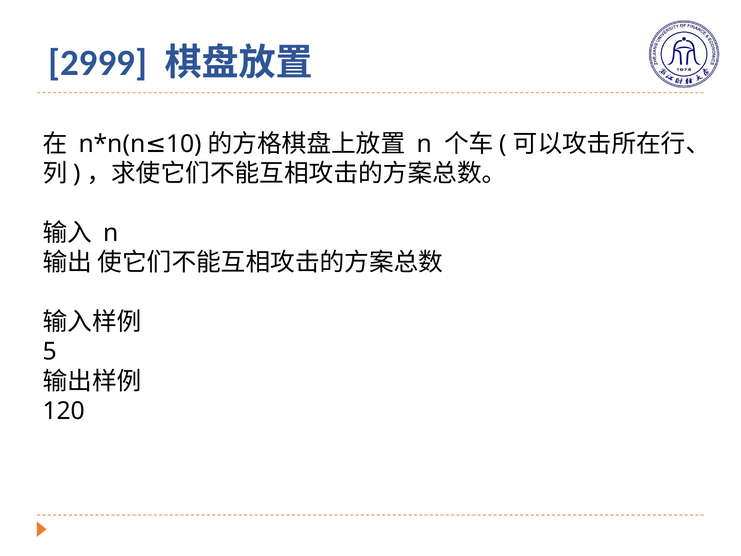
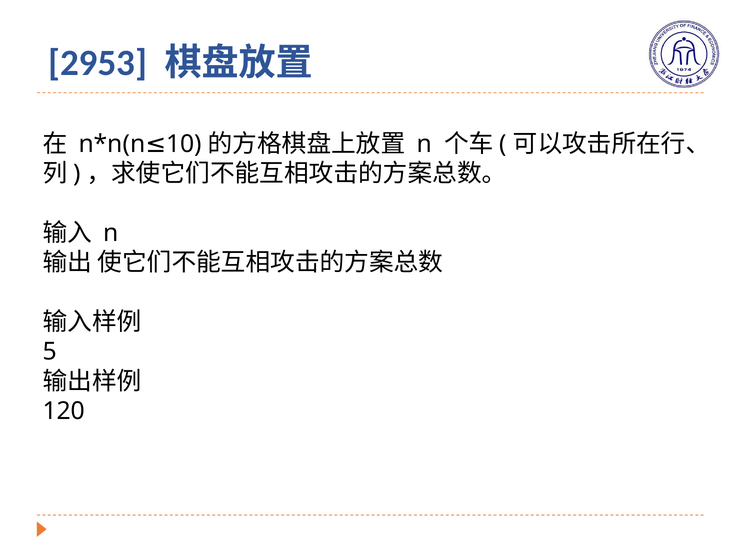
2999: 2999 -> 2953
